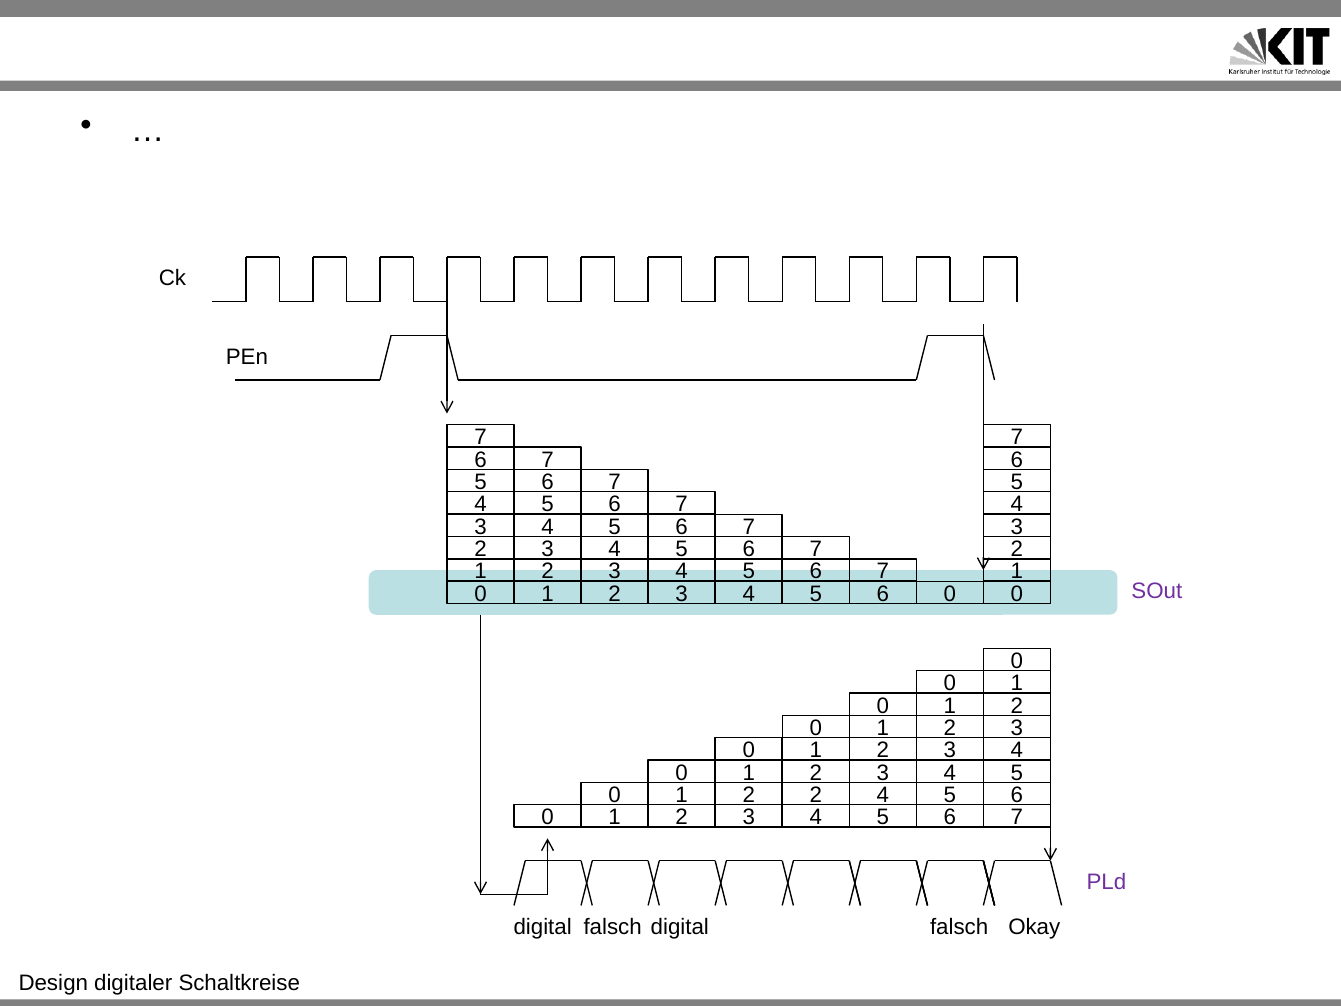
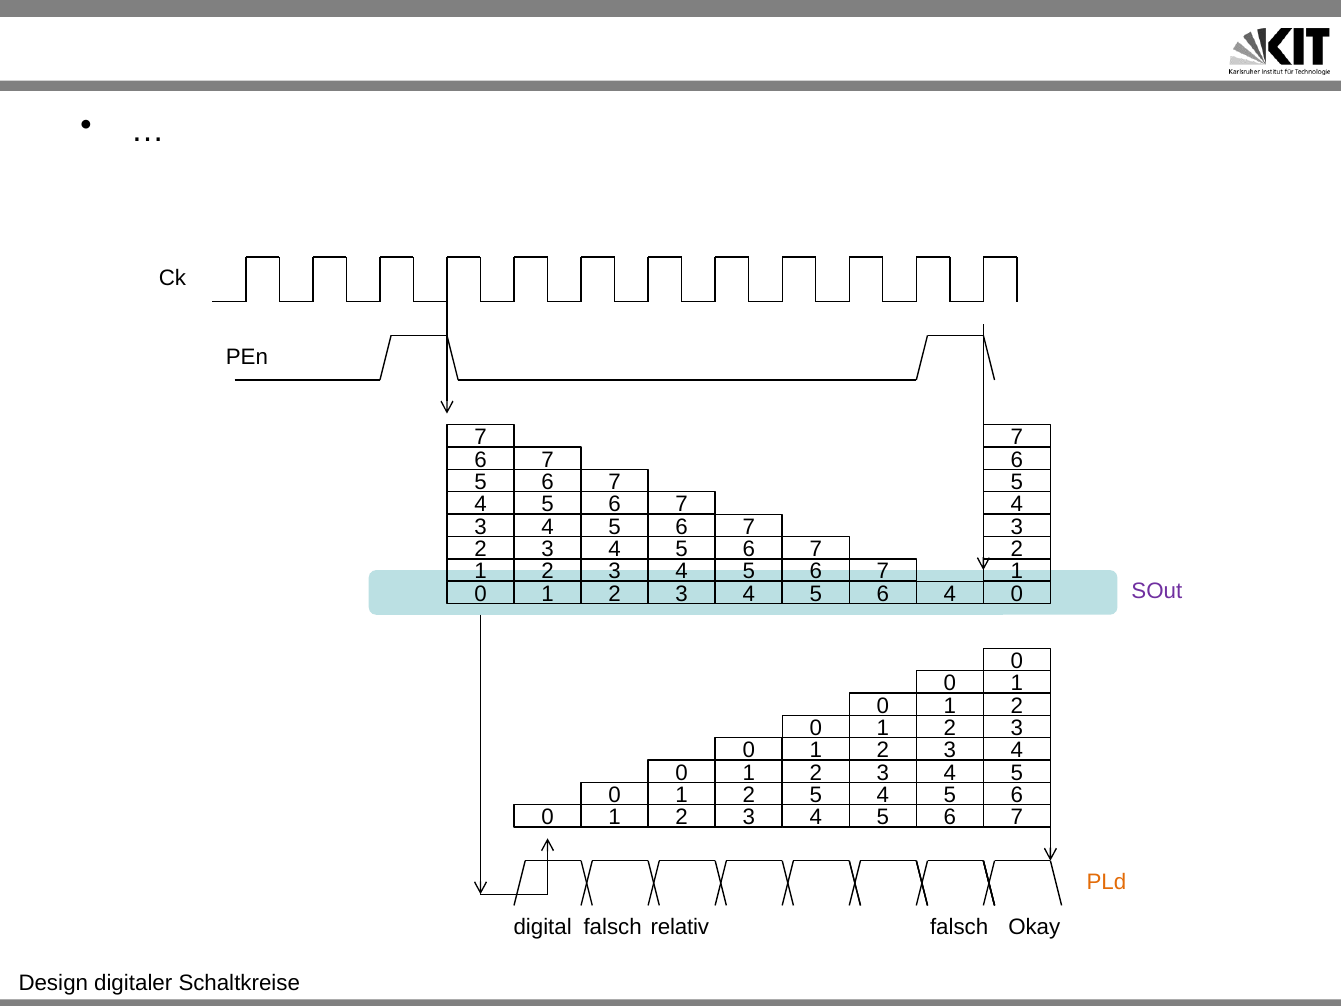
6 0: 0 -> 4
2 2: 2 -> 5
PLd colour: purple -> orange
falsch digital: digital -> relativ
